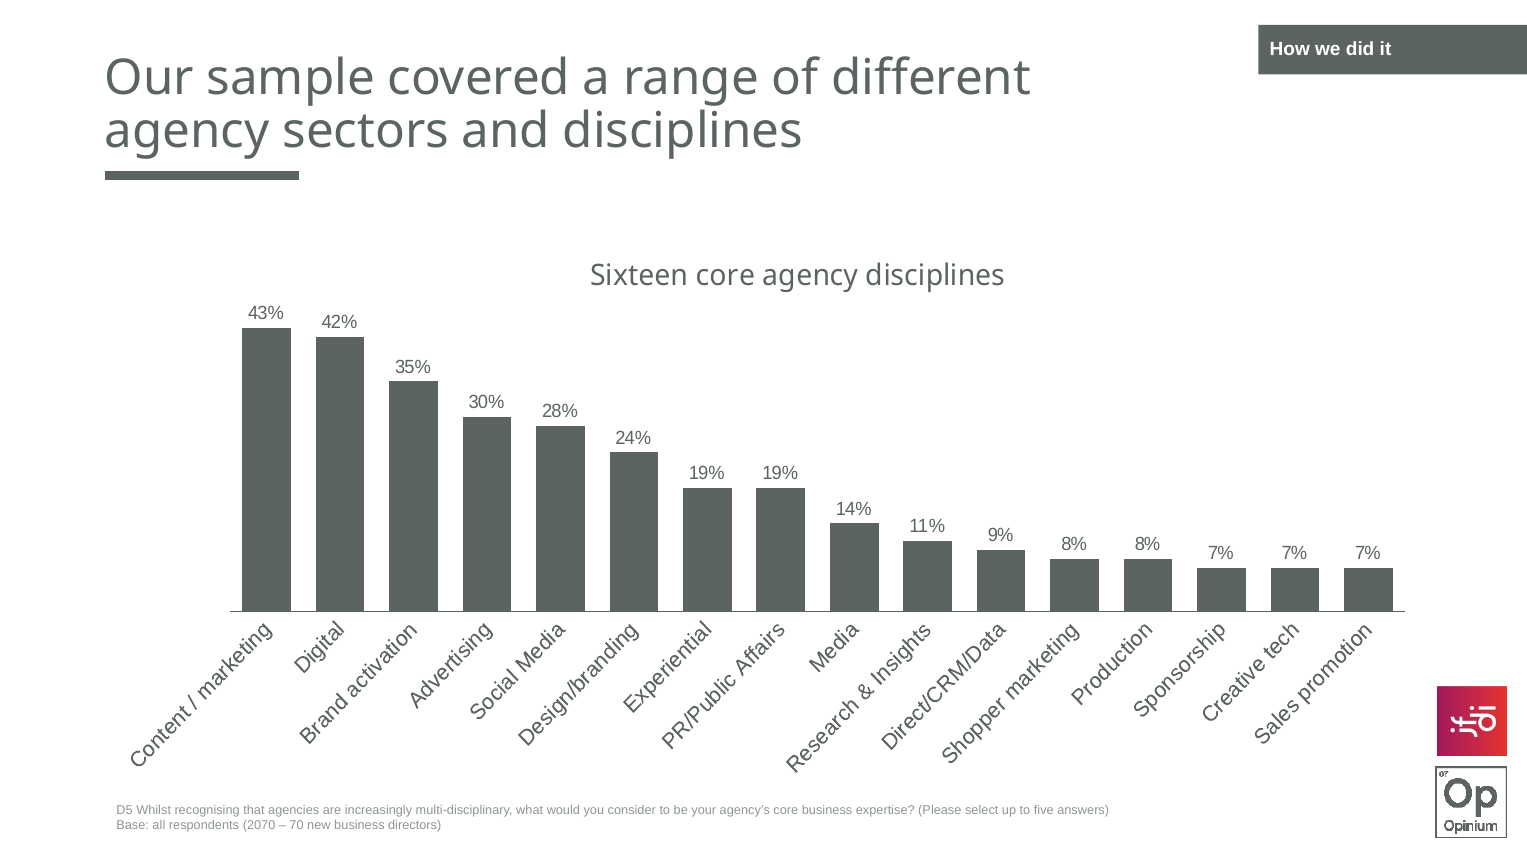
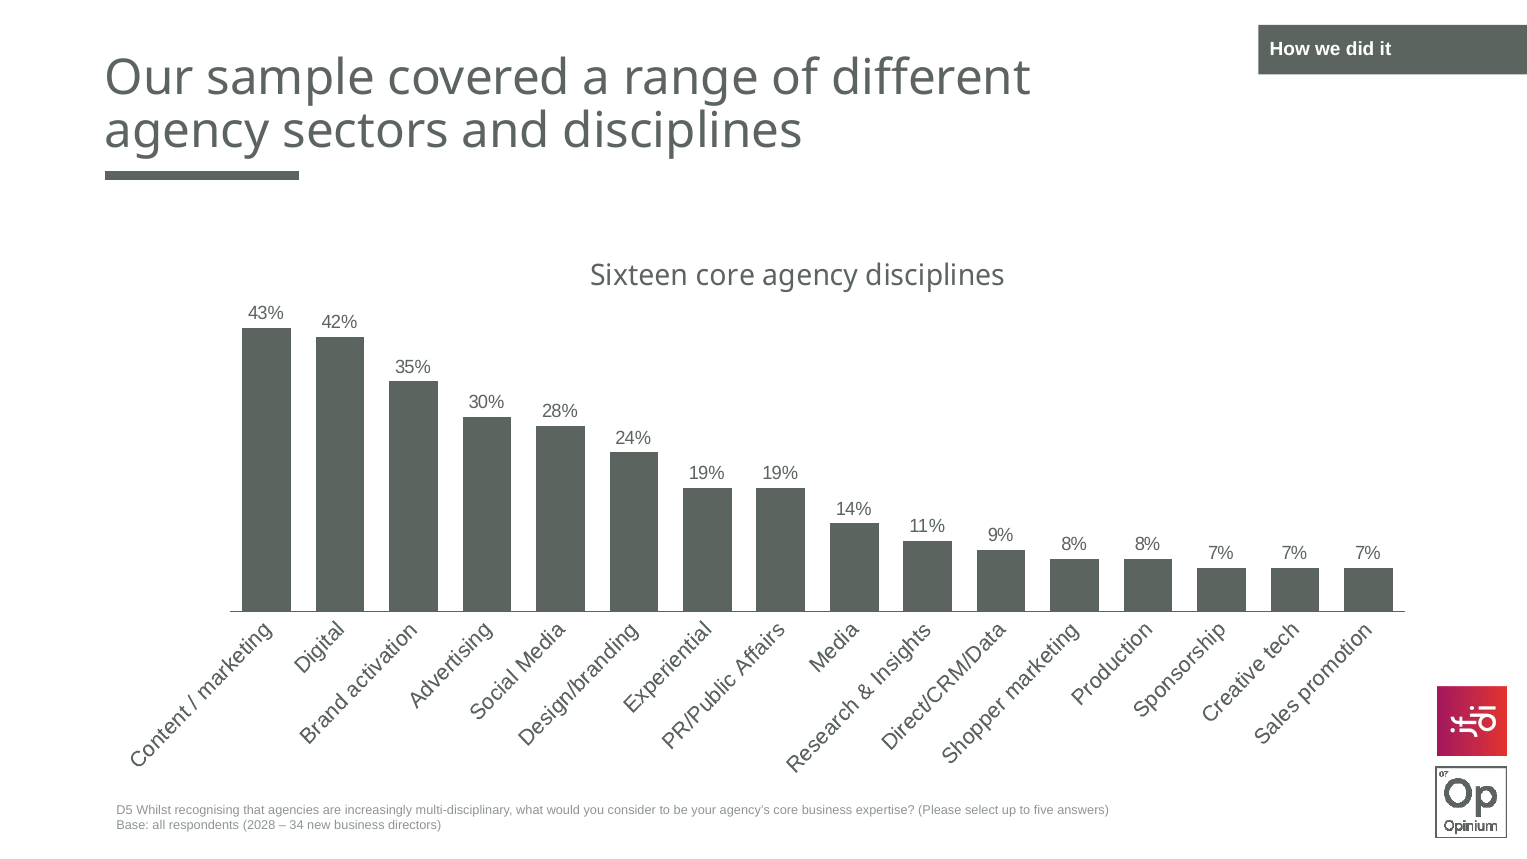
2070: 2070 -> 2028
70: 70 -> 34
